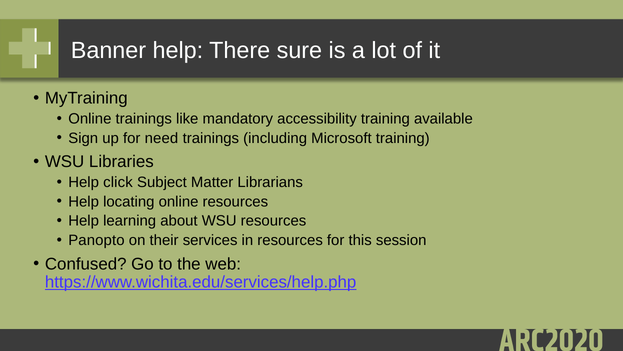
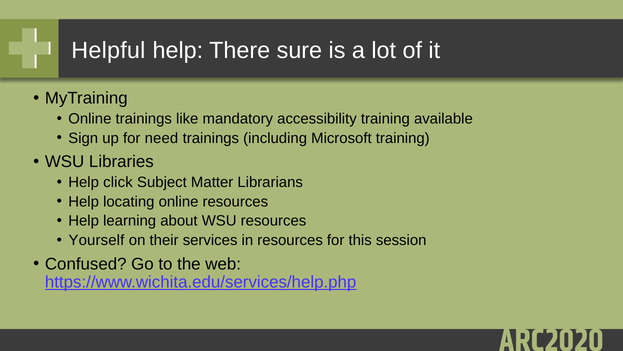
Banner: Banner -> Helpful
Panopto: Panopto -> Yourself
